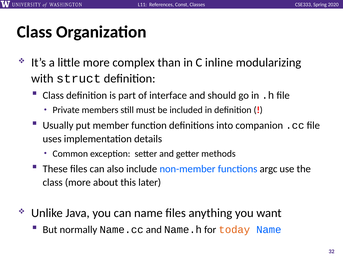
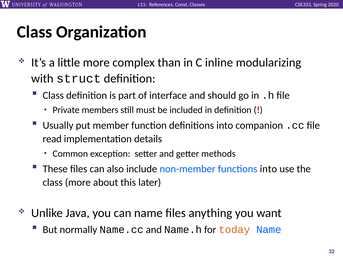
uses: uses -> read
functions argc: argc -> into
